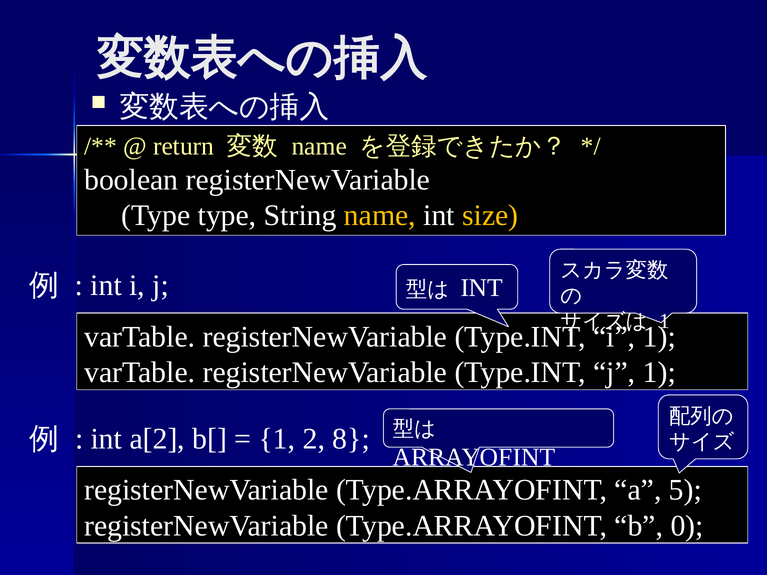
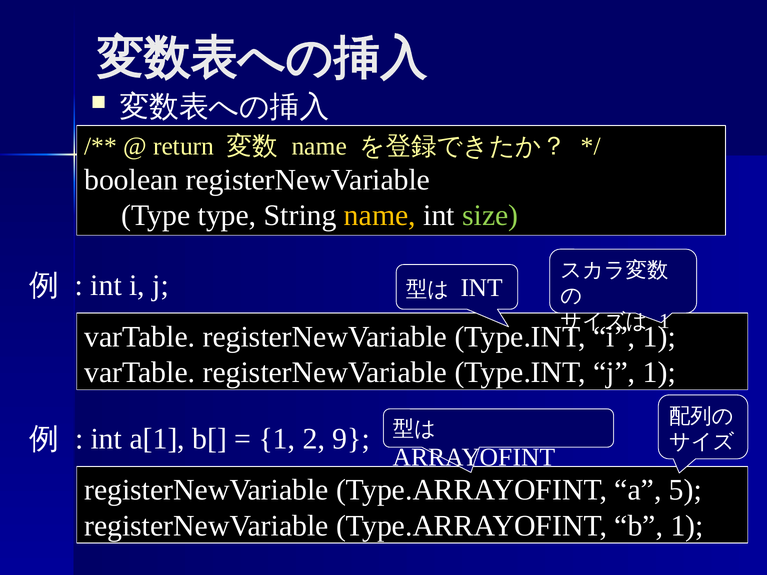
size colour: yellow -> light green
a[2: a[2 -> a[1
8: 8 -> 9
b 0: 0 -> 1
